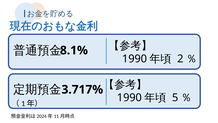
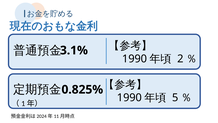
8.1%: 8.1% -> 3.1%
3.717%: 3.717% -> 0.825%
